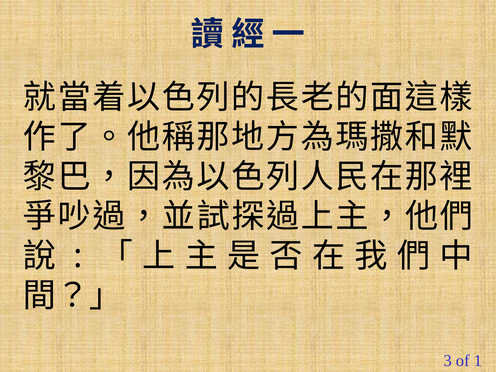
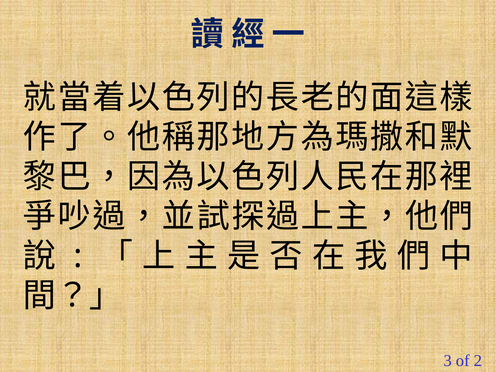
1: 1 -> 2
